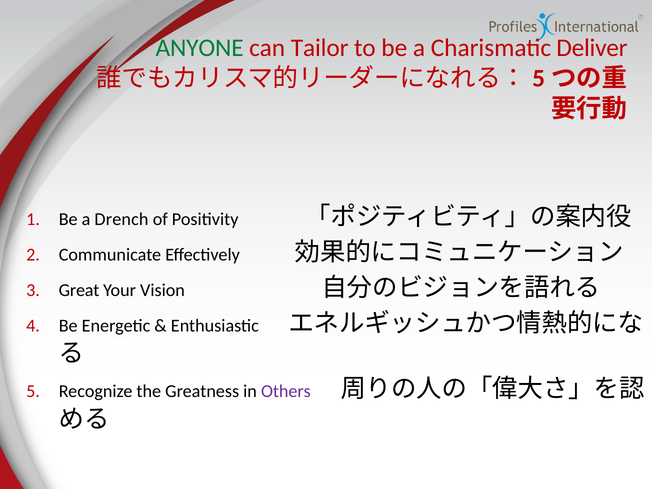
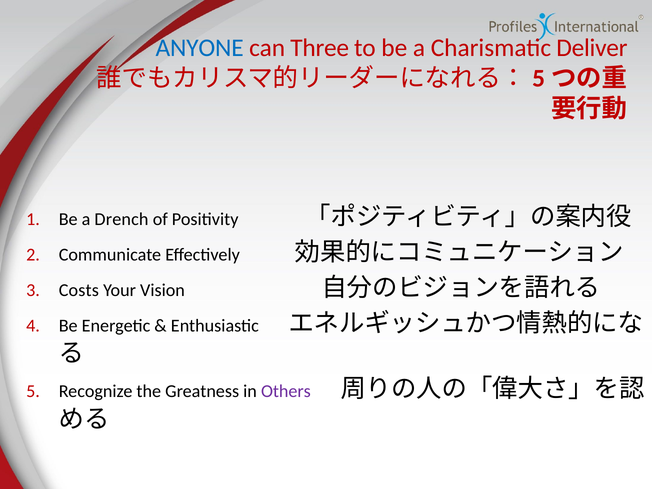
ANYONE colour: green -> blue
Tailor: Tailor -> Three
Great: Great -> Costs
